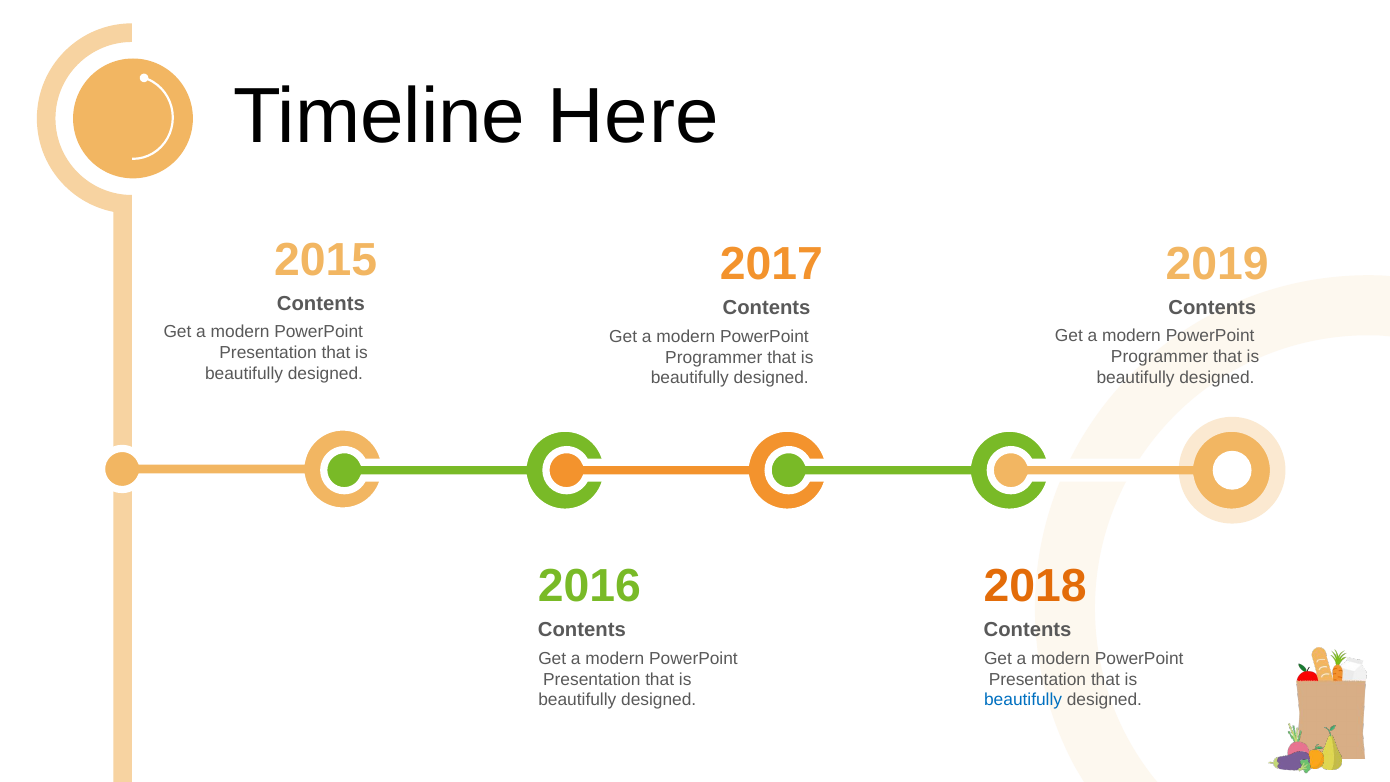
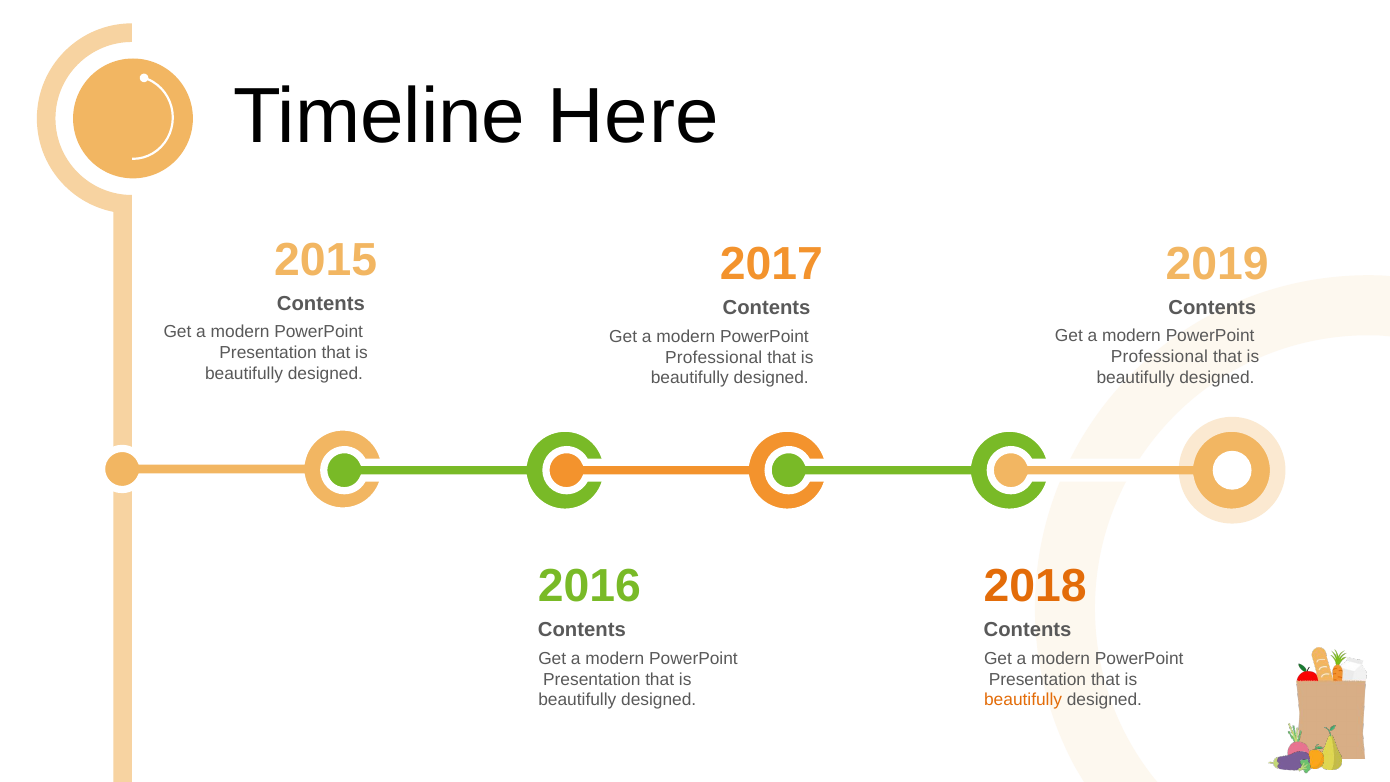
Programmer at (1159, 357): Programmer -> Professional
Programmer at (714, 357): Programmer -> Professional
beautifully at (1023, 700) colour: blue -> orange
